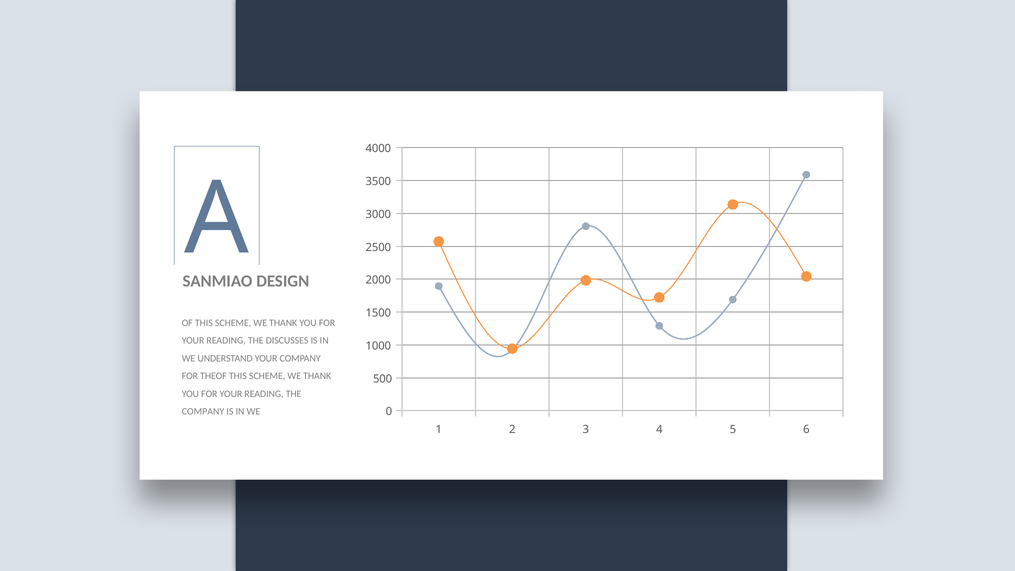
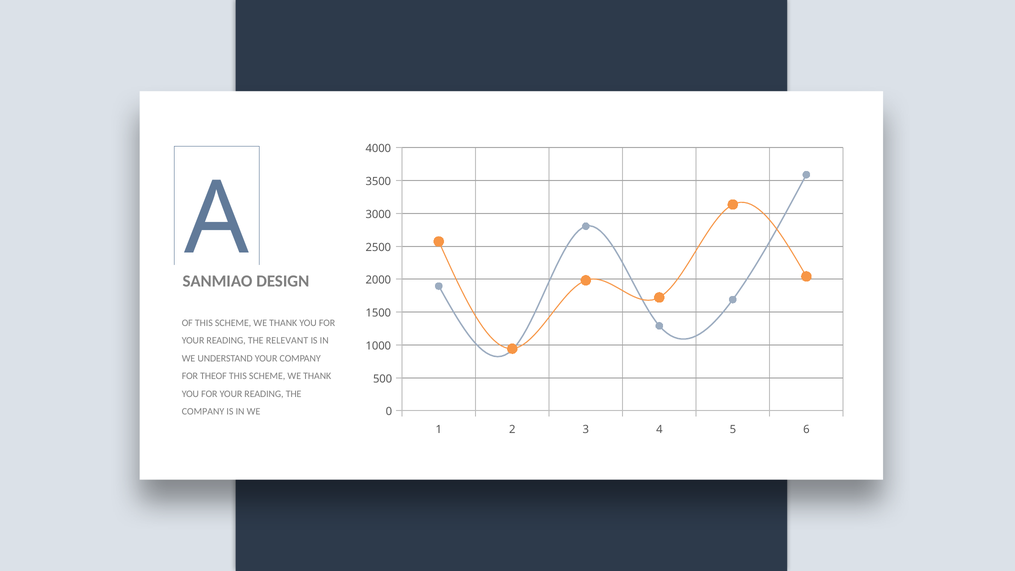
DISCUSSES: DISCUSSES -> RELEVANT
